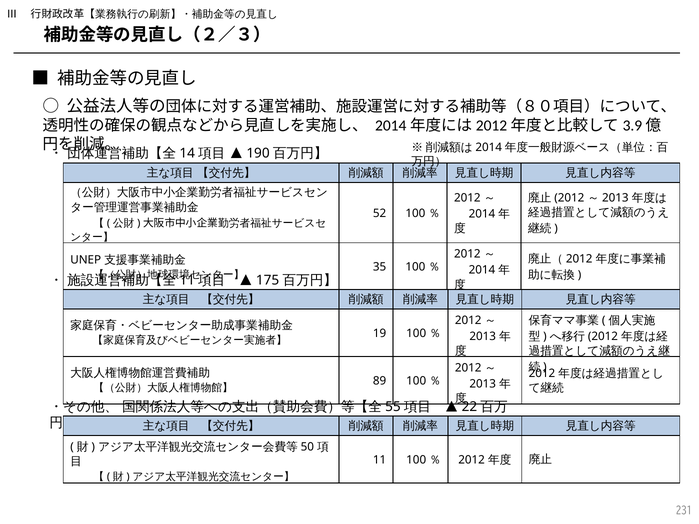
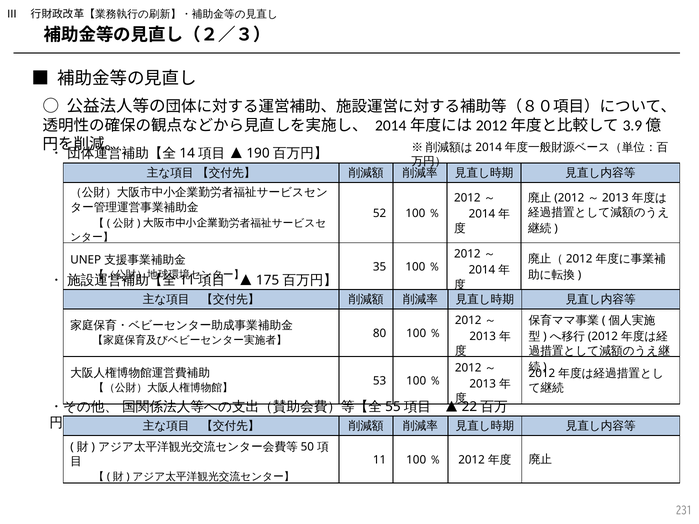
19: 19 -> 80
89: 89 -> 53
